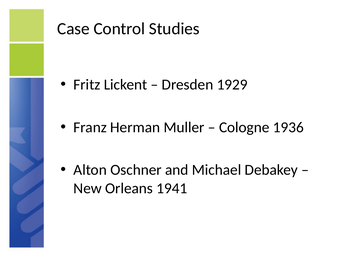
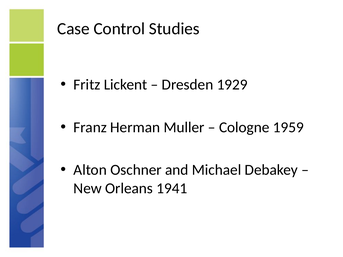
1936: 1936 -> 1959
